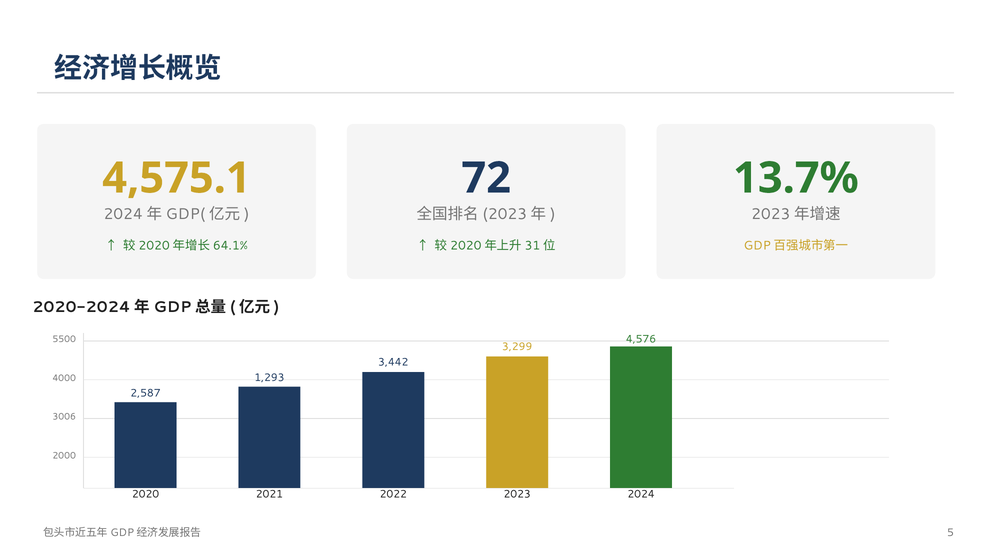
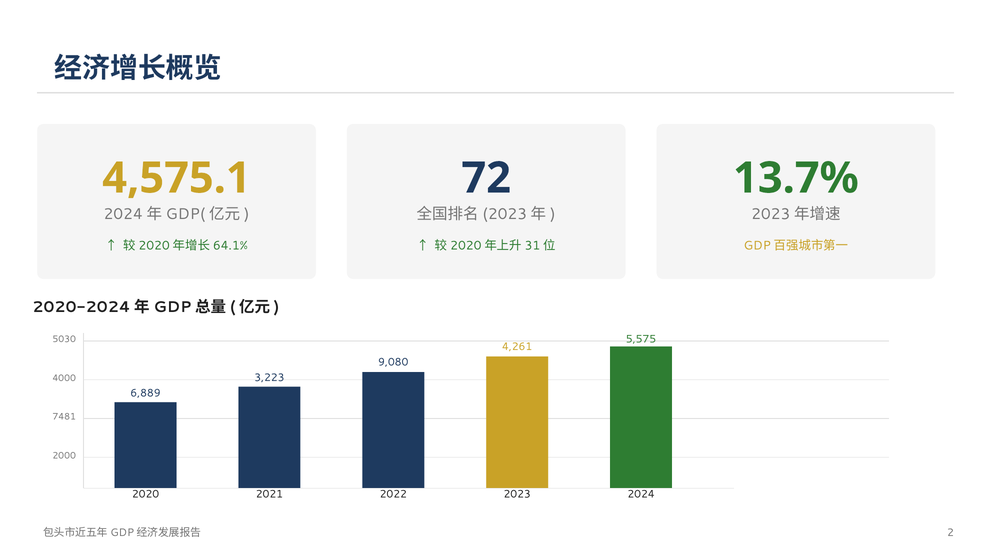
4,576: 4,576 -> 5,575
5500: 5500 -> 5030
3,299: 3,299 -> 4,261
3,442: 3,442 -> 9,080
1,293: 1,293 -> 3,223
2,587: 2,587 -> 6,889
3006: 3006 -> 7481
5: 5 -> 2
